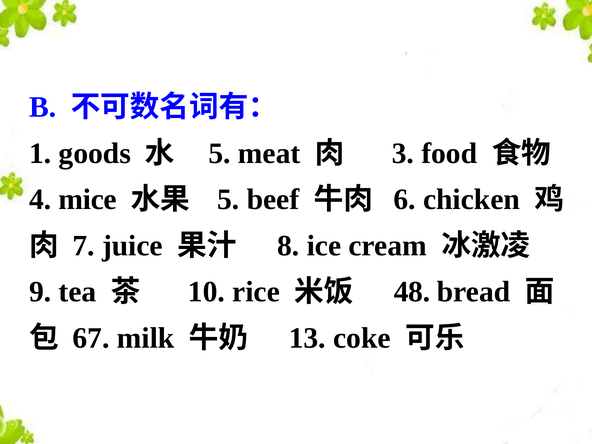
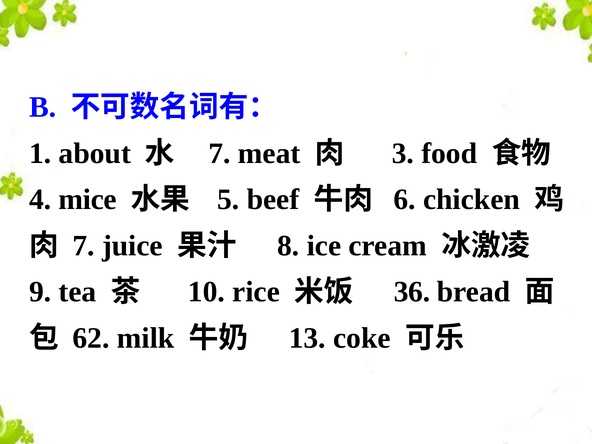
goods: goods -> about
5 at (219, 153): 5 -> 7
48: 48 -> 36
67: 67 -> 62
